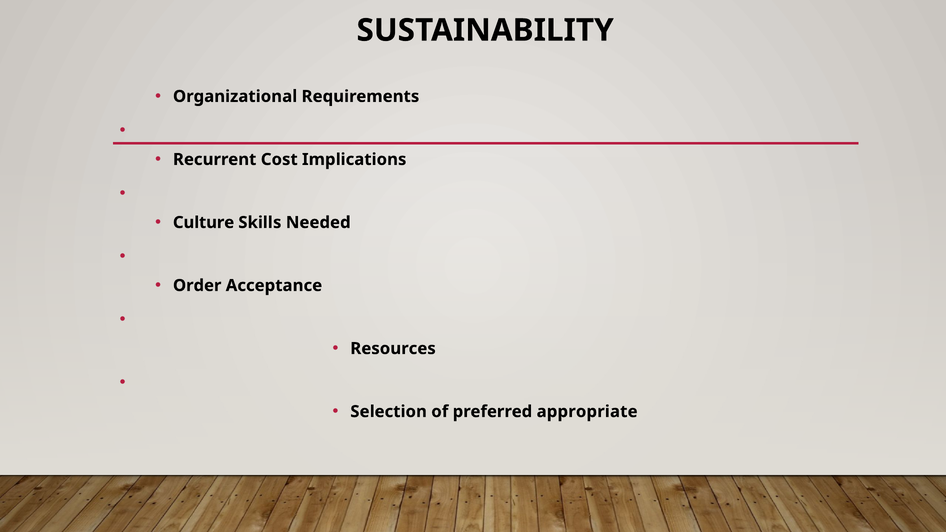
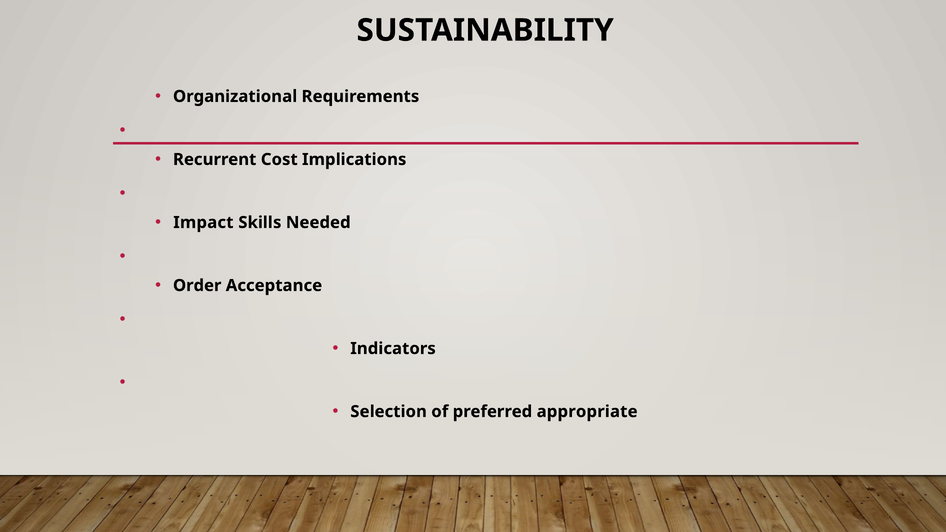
Culture: Culture -> Impact
Resources: Resources -> Indicators
